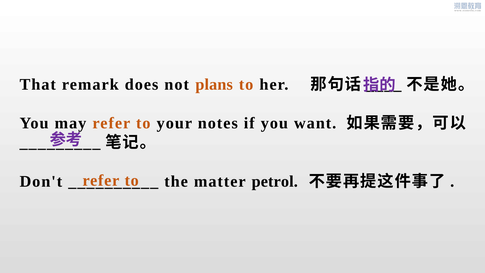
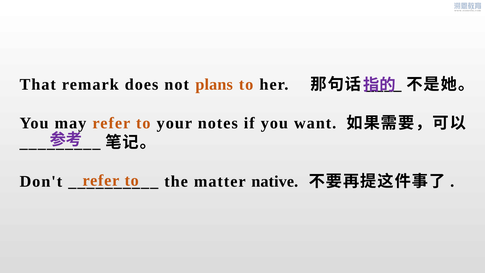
petrol: petrol -> native
